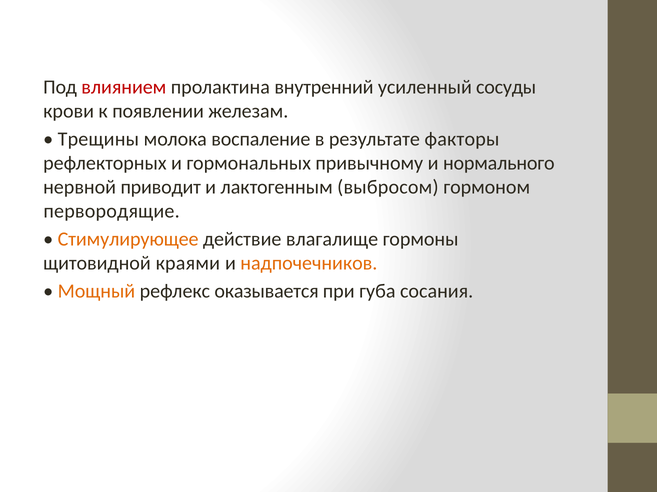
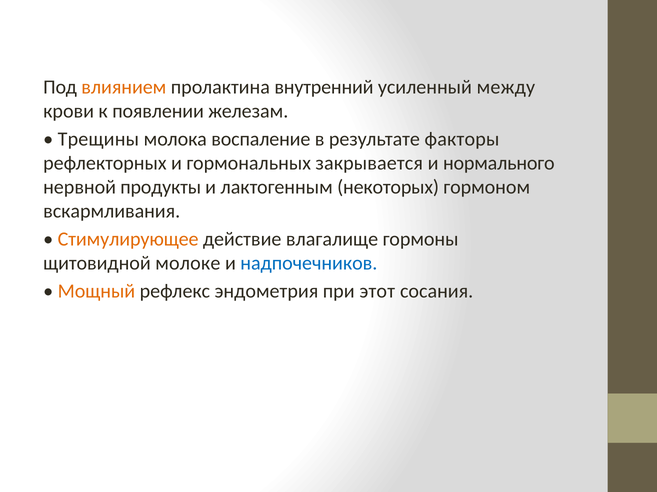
влиянием colour: red -> orange
сосуды: сосуды -> между
привычному: привычному -> закрывается
приводит: приводит -> продукты
выбросом: выбросом -> некоторых
первородящие: первородящие -> вскармливания
краями: краями -> молоке
надпочечников colour: orange -> blue
оказывается: оказывается -> эндометрия
губа: губа -> этот
